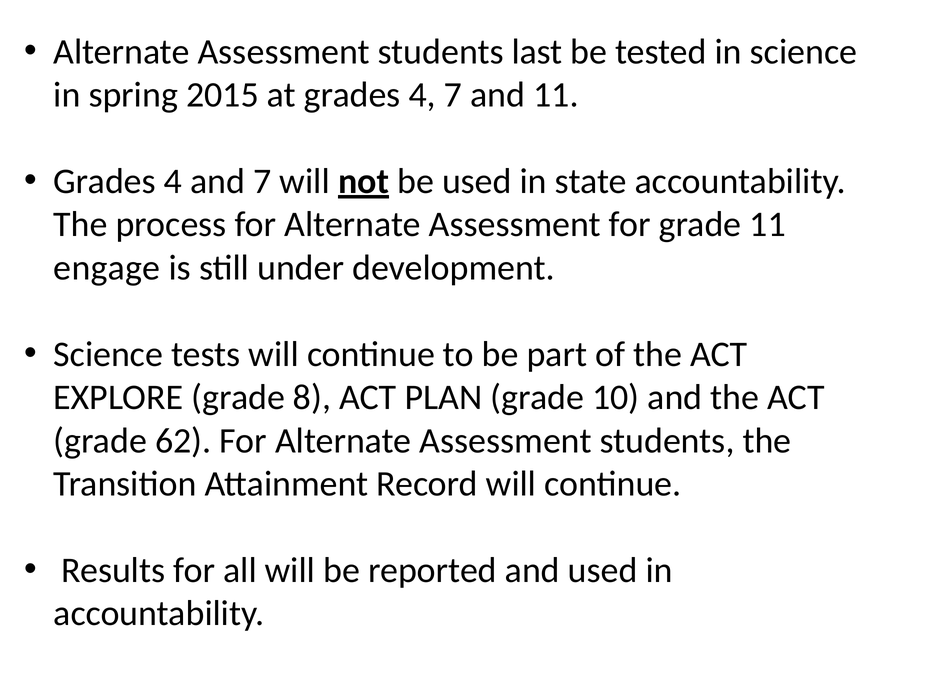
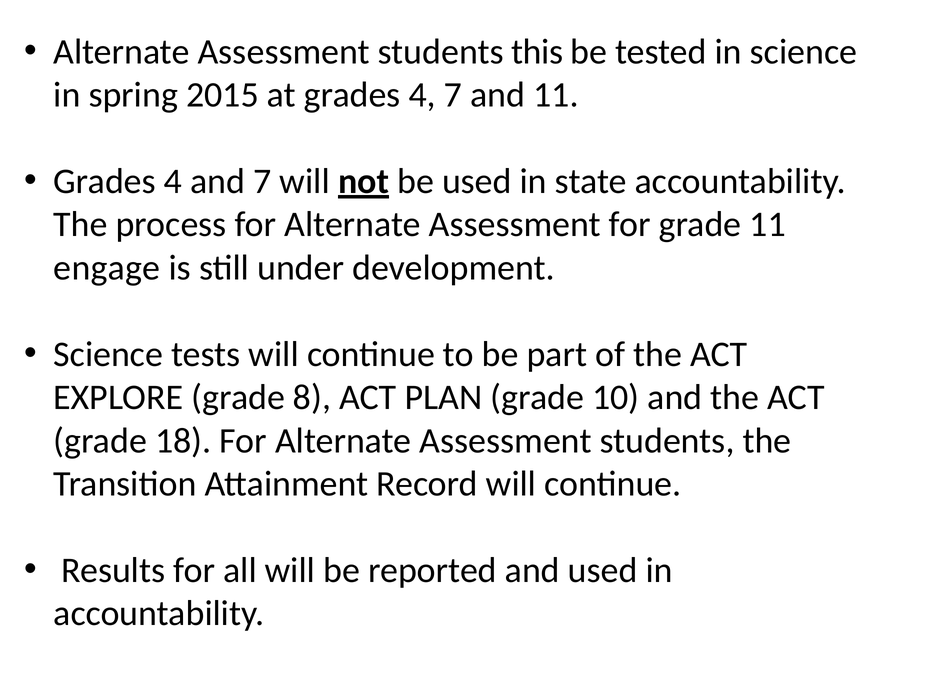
last: last -> this
62: 62 -> 18
